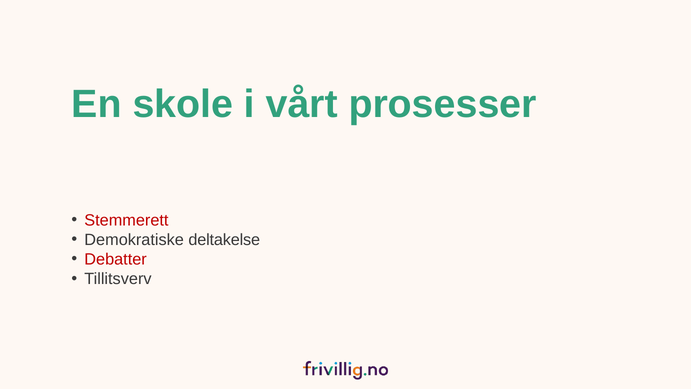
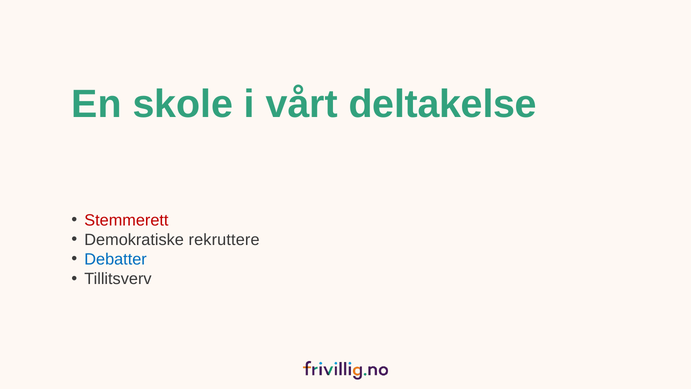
prosesser: prosesser -> deltakelse
deltakelse: deltakelse -> rekruttere
Debatter colour: red -> blue
